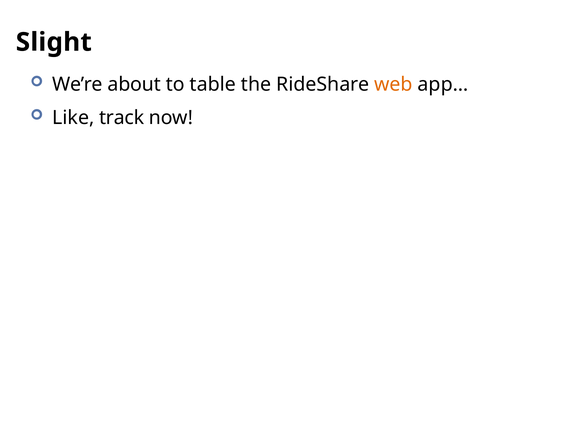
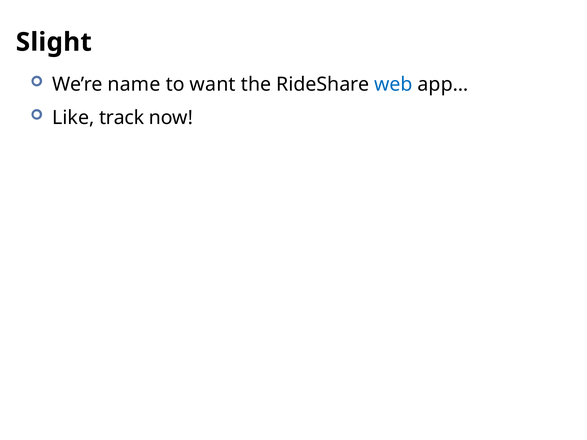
about: about -> name
table: table -> want
web colour: orange -> blue
